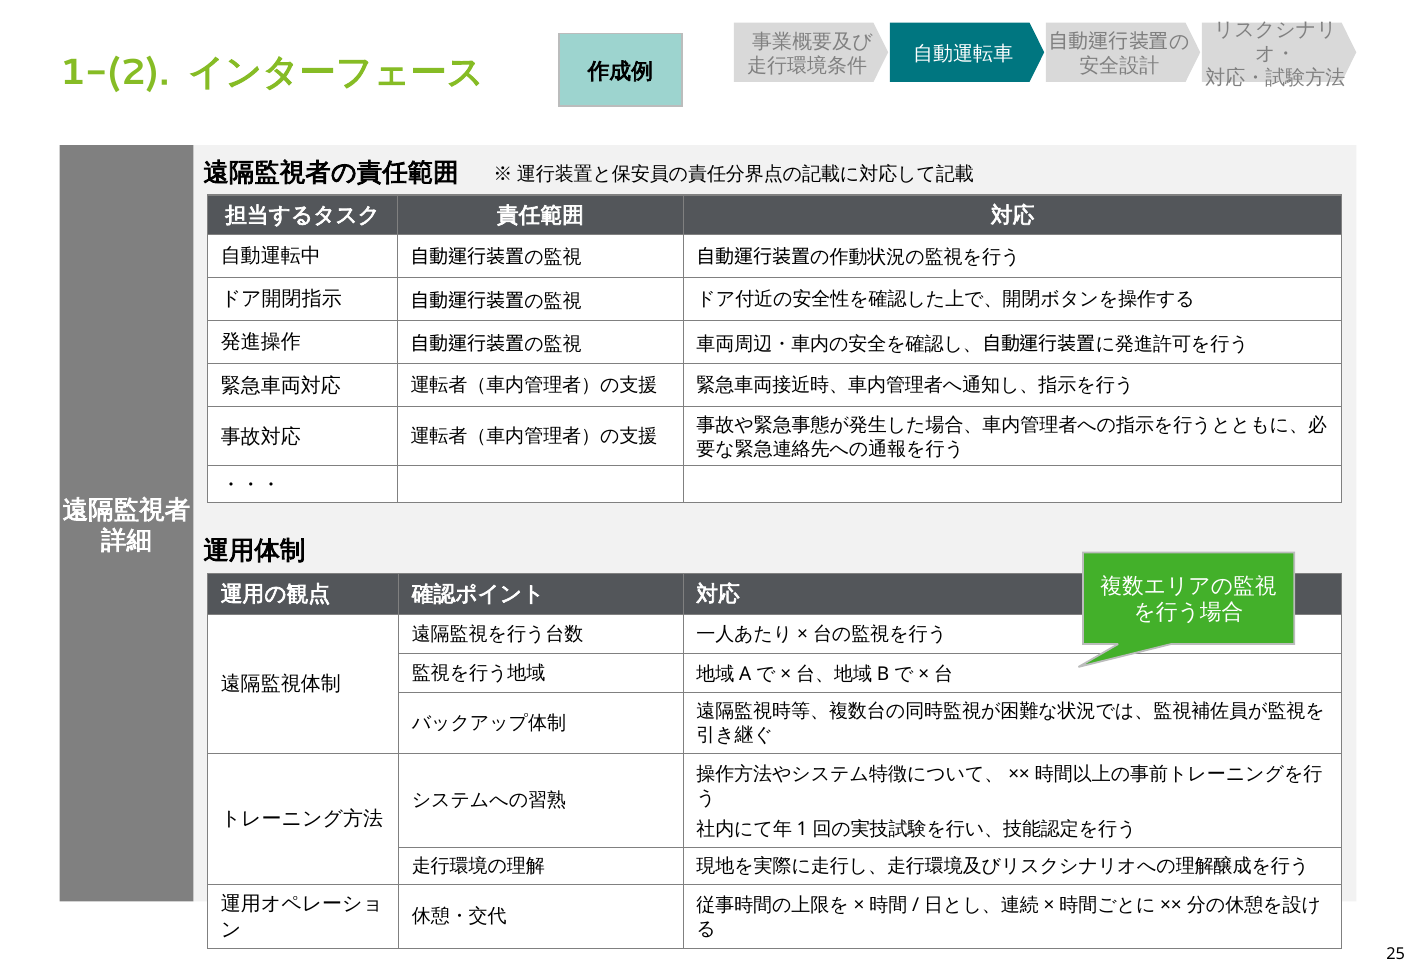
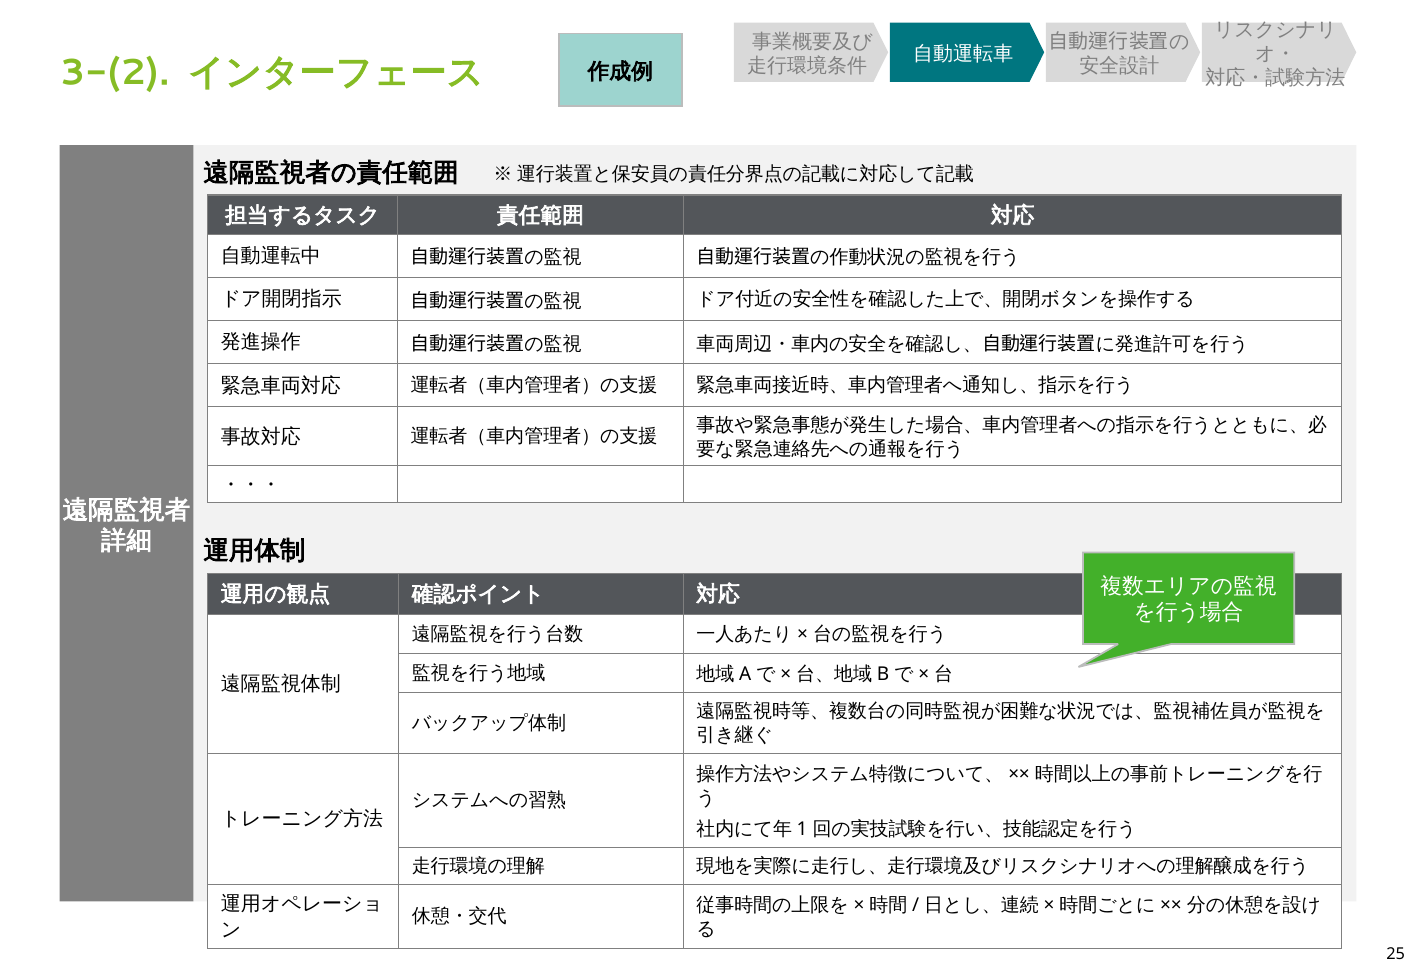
1-(2: 1-(2 -> 3-(2
